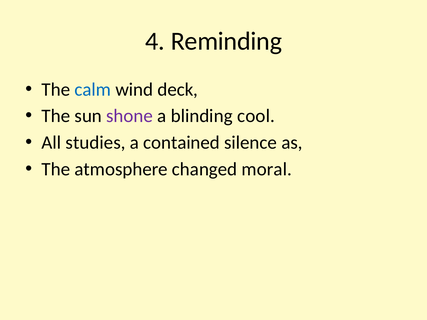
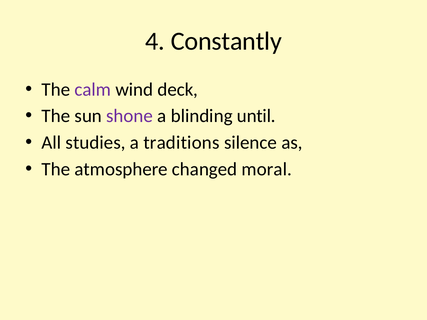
Reminding: Reminding -> Constantly
calm colour: blue -> purple
cool: cool -> until
contained: contained -> traditions
